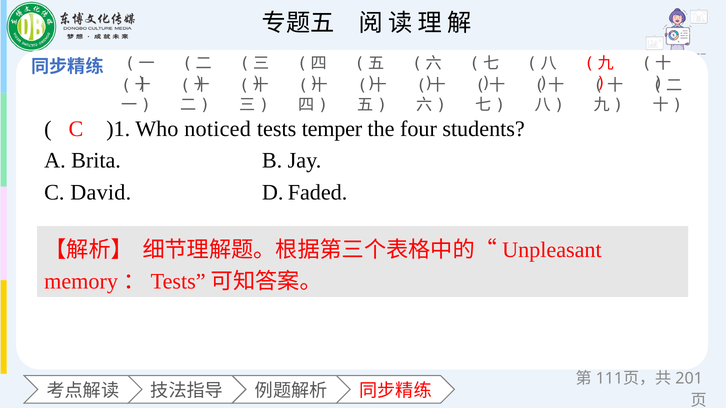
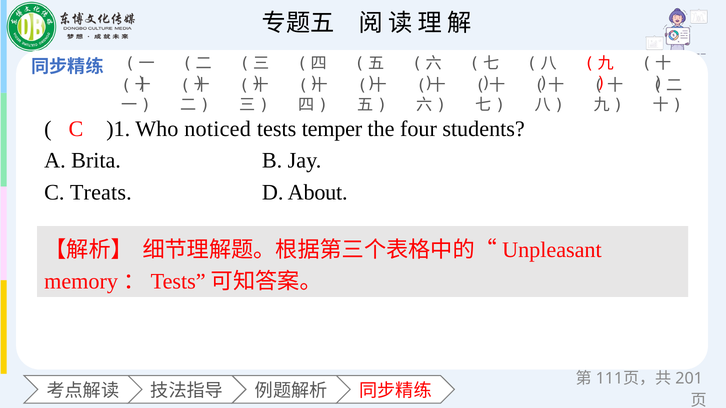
David: David -> Treats
Faded: Faded -> About
